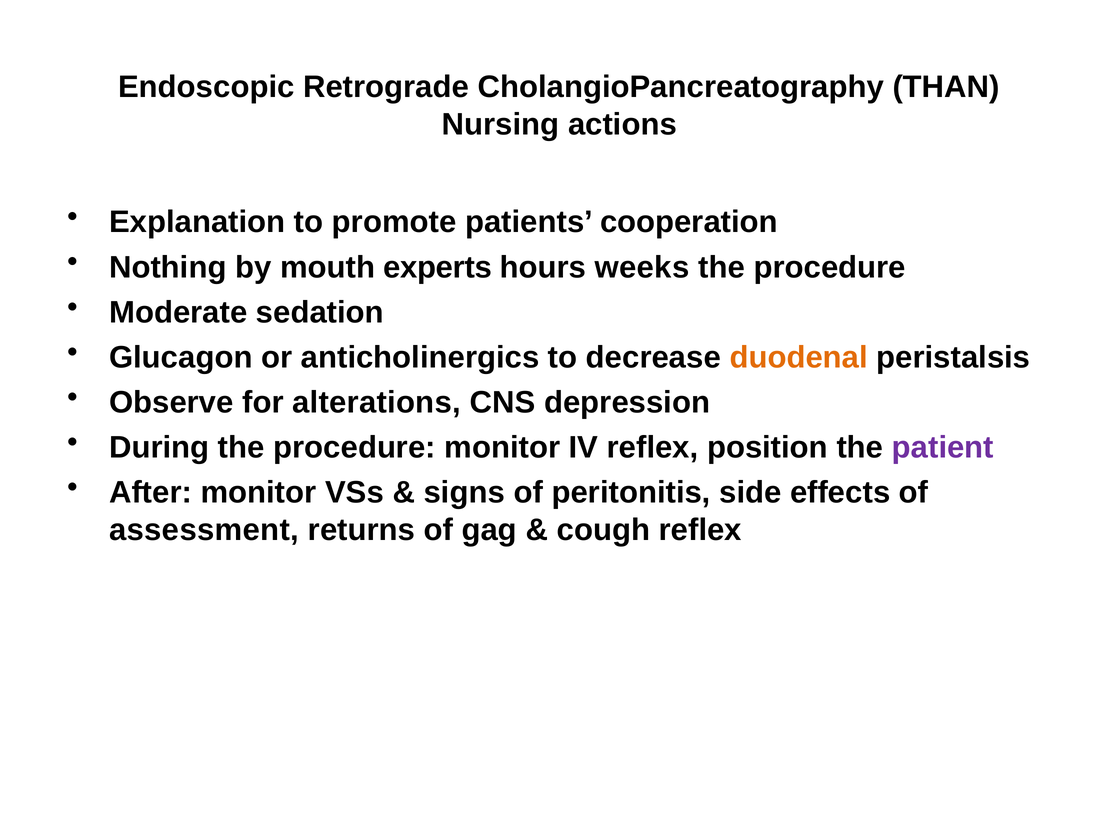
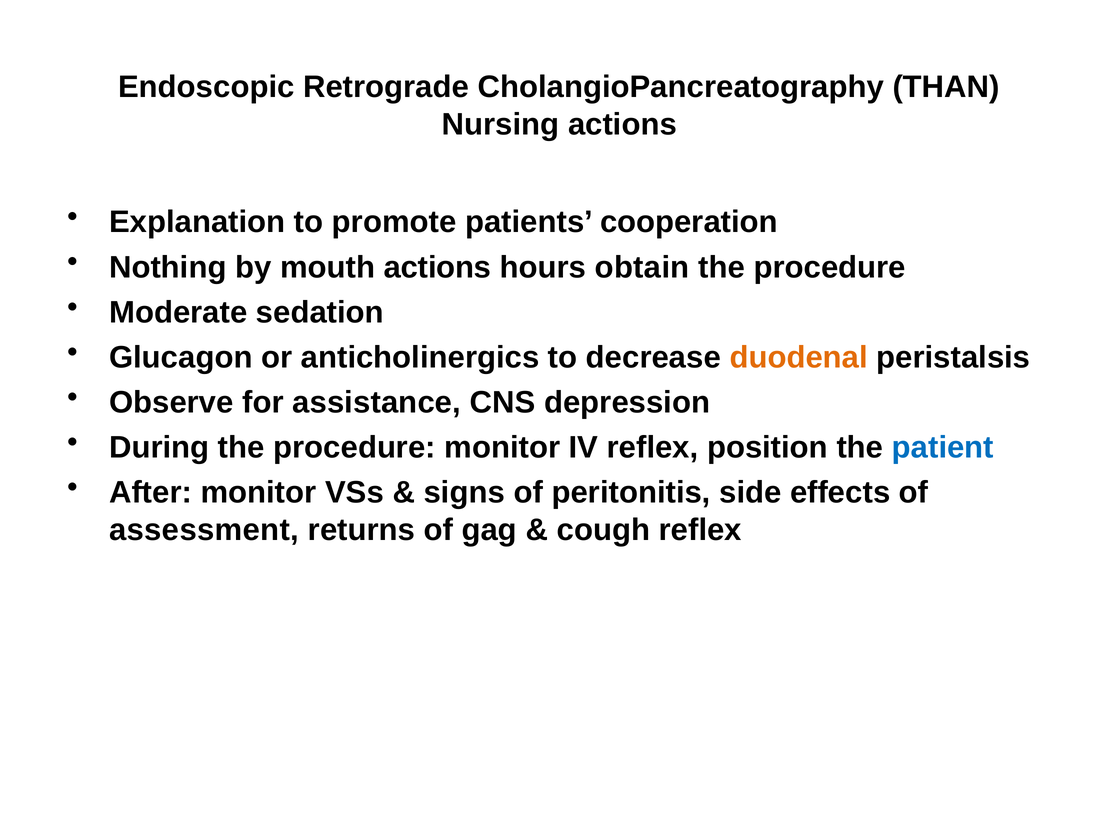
mouth experts: experts -> actions
weeks: weeks -> obtain
alterations: alterations -> assistance
patient colour: purple -> blue
